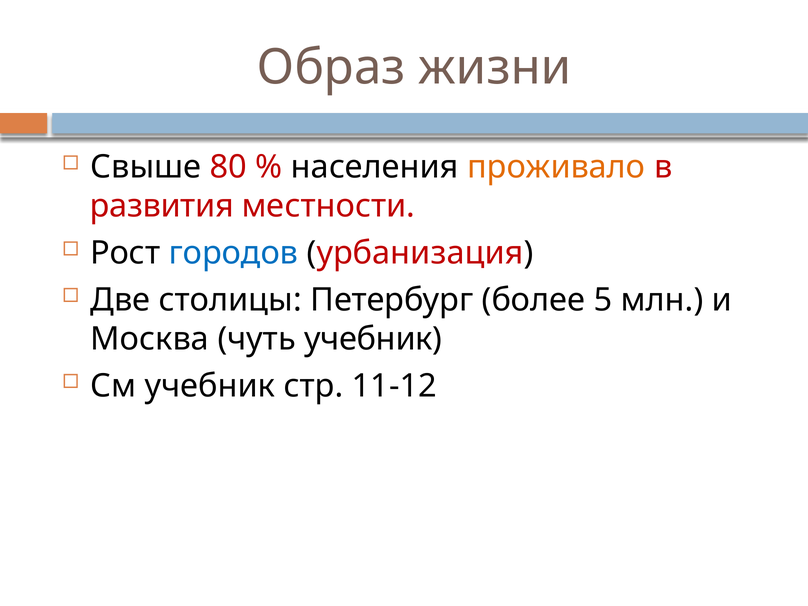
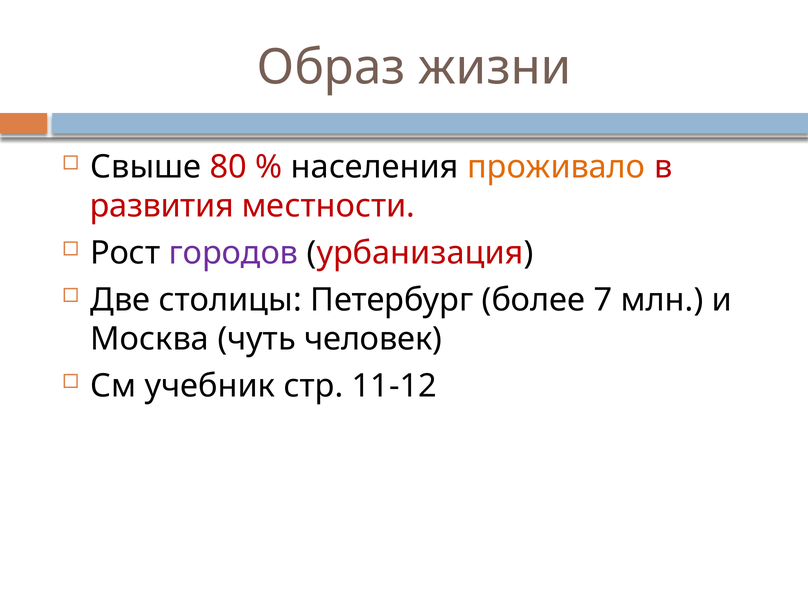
городов colour: blue -> purple
5: 5 -> 7
чуть учебник: учебник -> человек
